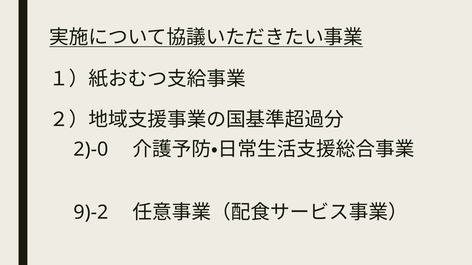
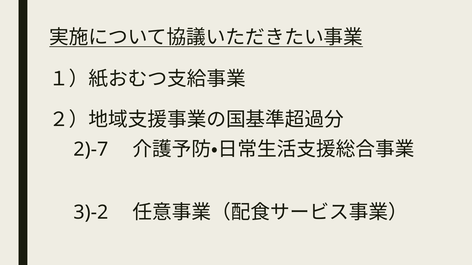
2)‐0: 2)‐0 -> 2)‐7
9)‐2: 9)‐2 -> 3)‐2
